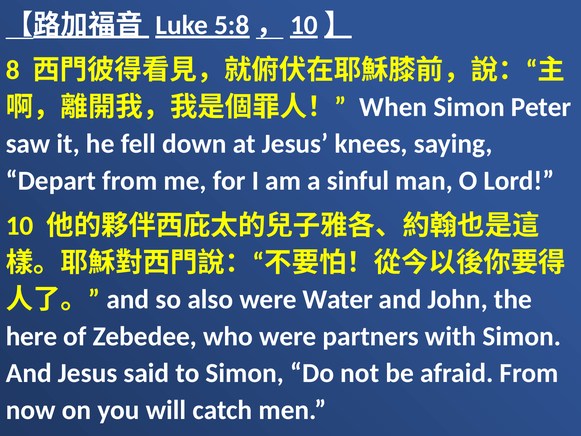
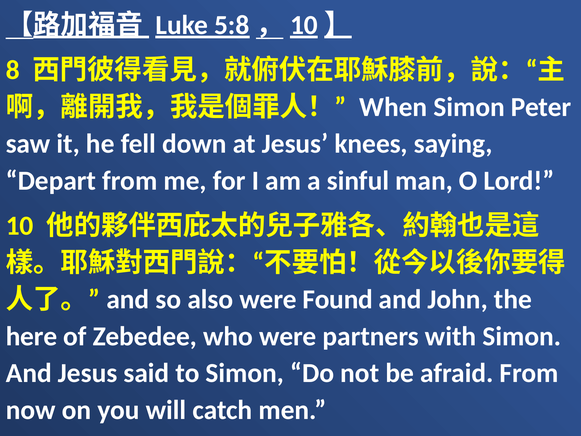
Water: Water -> Found
